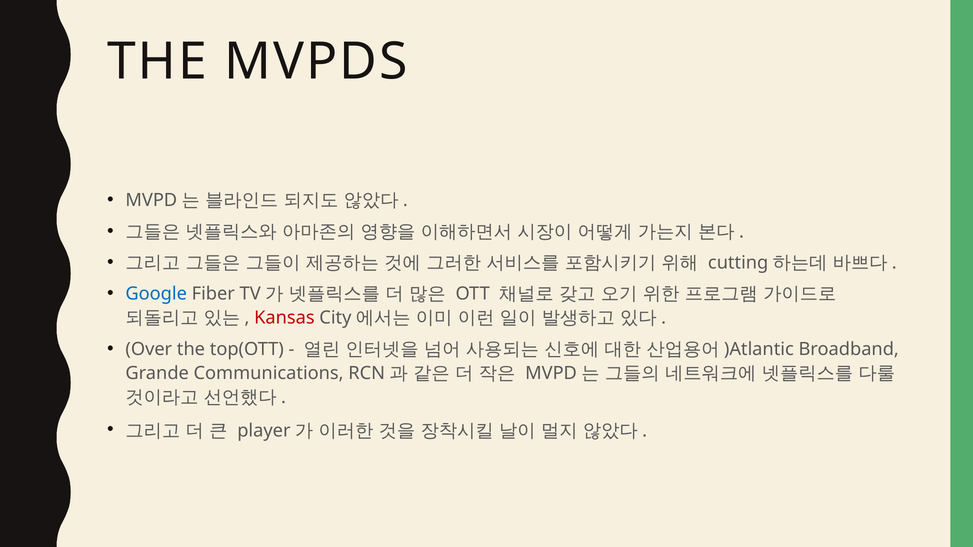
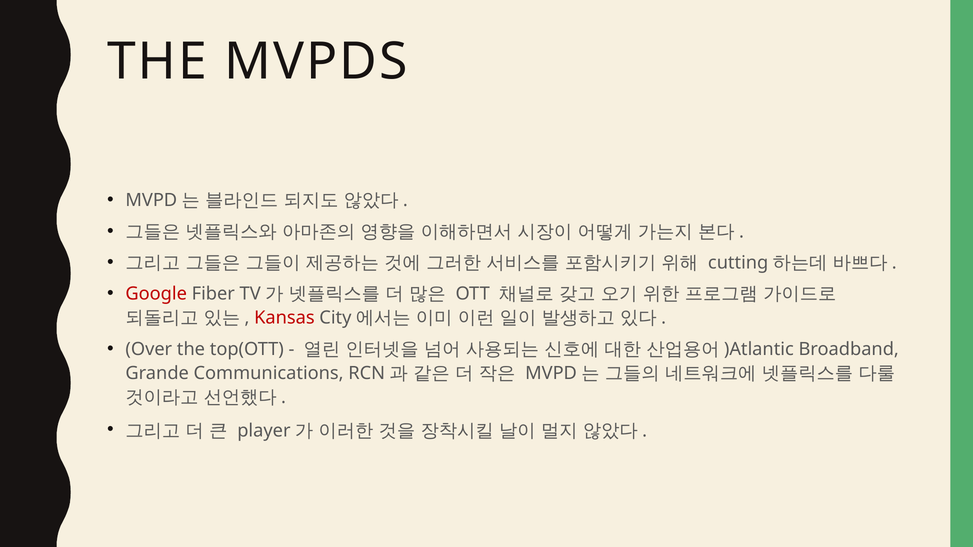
Google colour: blue -> red
